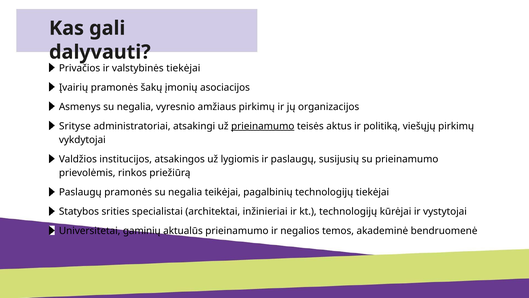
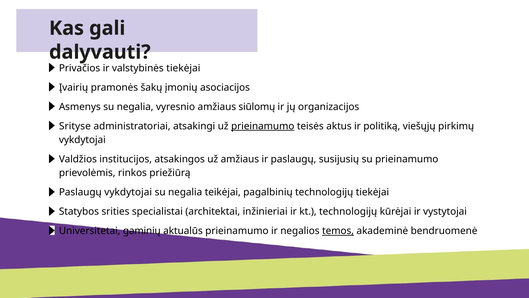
amžiaus pirkimų: pirkimų -> siūlomų
už lygiomis: lygiomis -> amžiaus
Paslaugų pramonės: pramonės -> vykdytojai
temos underline: none -> present
